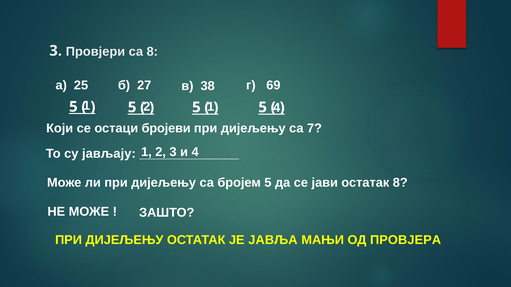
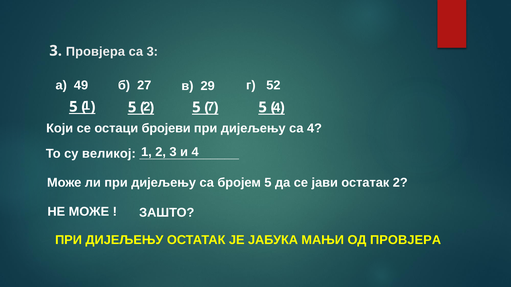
3 Провјери: Провјери -> Провјера
са 8: 8 -> 3
25: 25 -> 49
38: 38 -> 29
69: 69 -> 52
2 1: 1 -> 7
са 7: 7 -> 4
јављају: јављају -> великој
остатак 8: 8 -> 2
ЈАВЉА: ЈАВЉА -> ЈАБУКА
